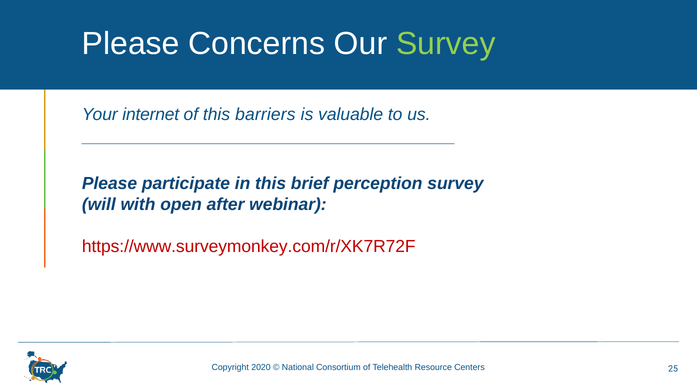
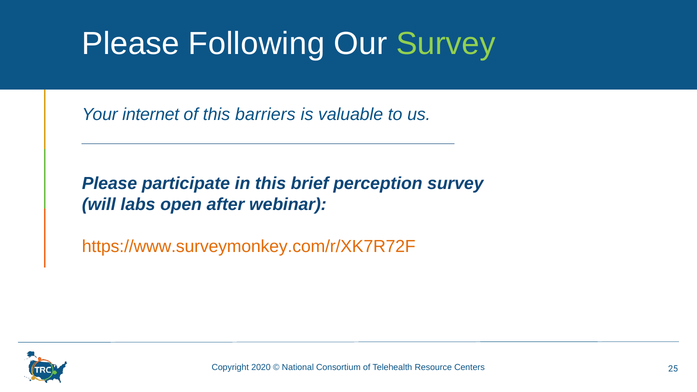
Concerns: Concerns -> Following
with: with -> labs
https://www.surveymonkey.com/r/XK7R72F colour: red -> orange
